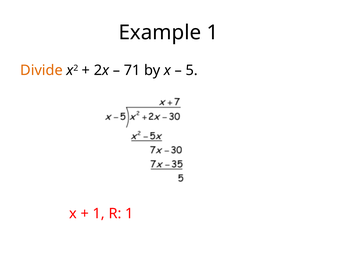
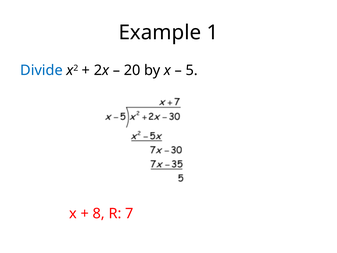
Divide colour: orange -> blue
71: 71 -> 20
1 at (99, 213): 1 -> 8
R 1: 1 -> 7
